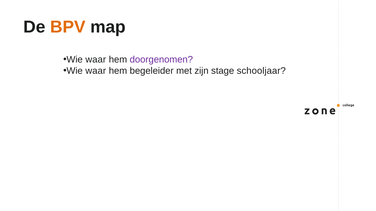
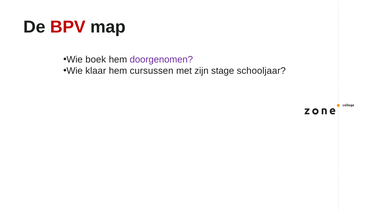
BPV colour: orange -> red
waar at (96, 60): waar -> boek
waar at (96, 71): waar -> klaar
begeleider: begeleider -> cursussen
